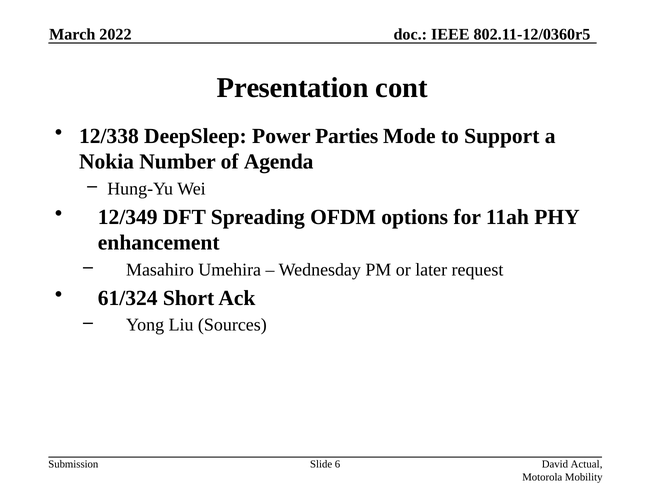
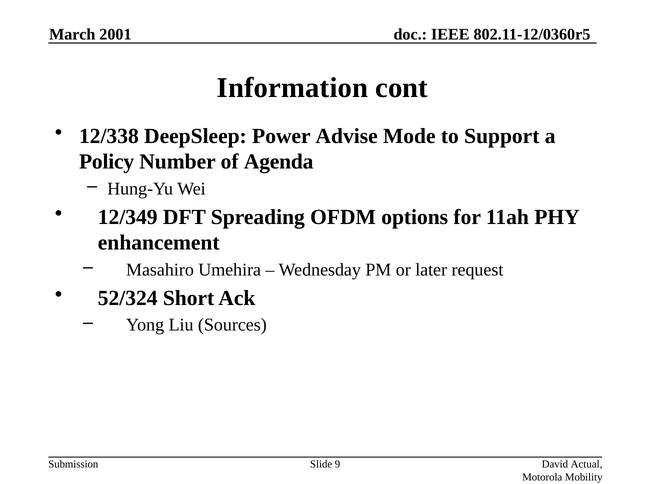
2022: 2022 -> 2001
Presentation: Presentation -> Information
Parties: Parties -> Advise
Nokia: Nokia -> Policy
61/324: 61/324 -> 52/324
6: 6 -> 9
